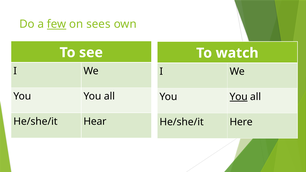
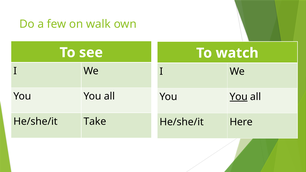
few underline: present -> none
sees: sees -> walk
Hear: Hear -> Take
